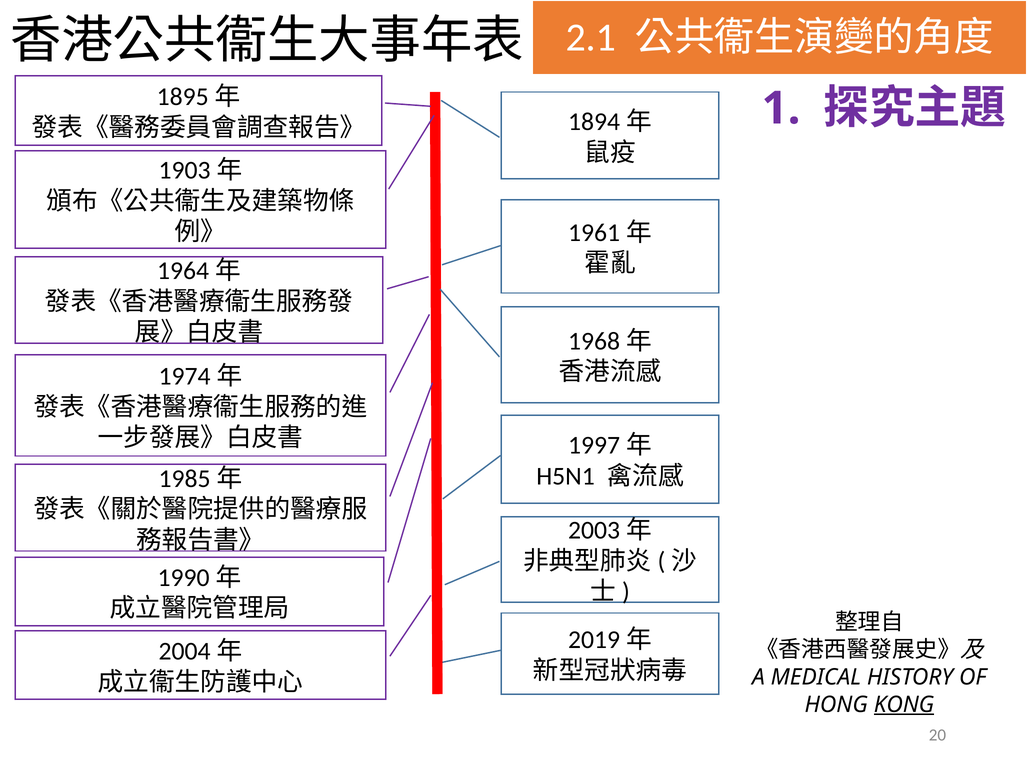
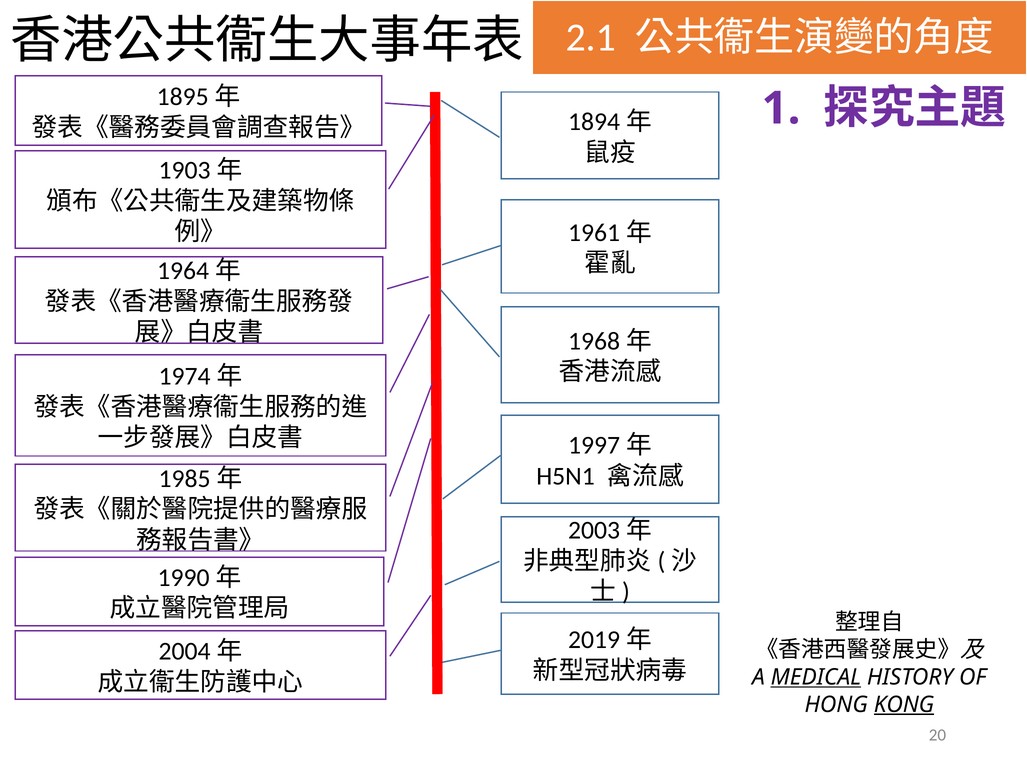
MEDICAL underline: none -> present
